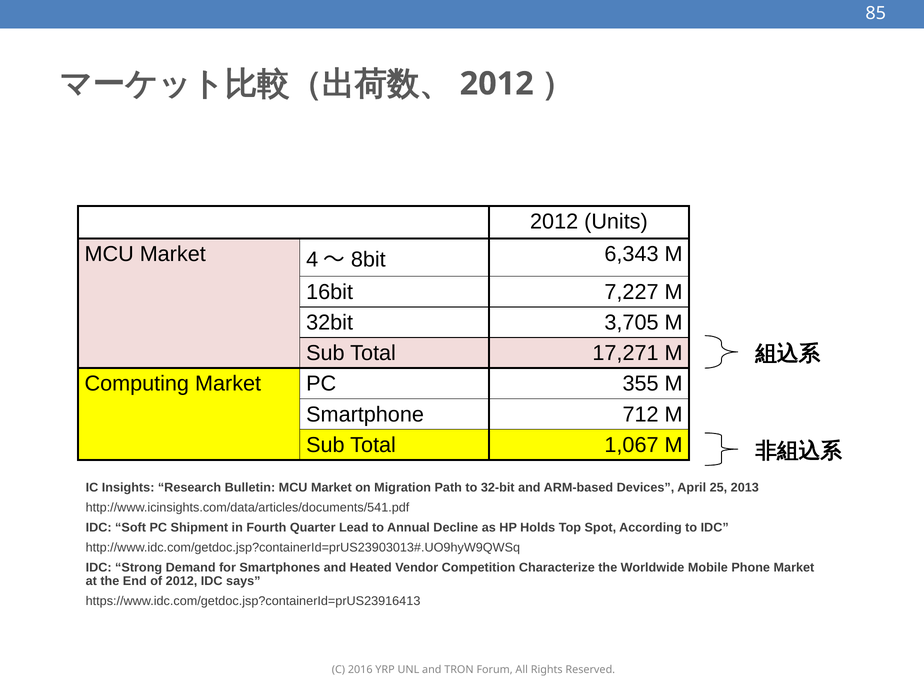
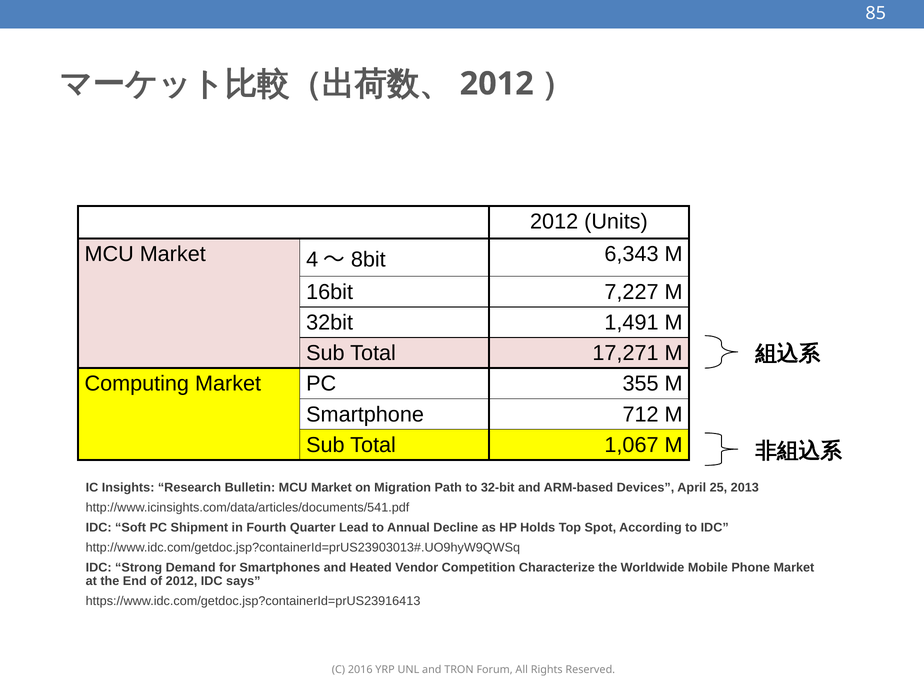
3,705: 3,705 -> 1,491
